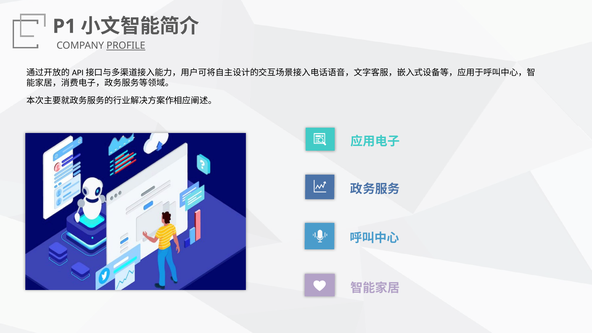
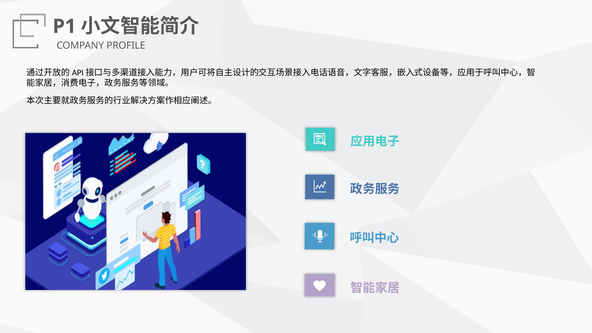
PROFILE underline: present -> none
